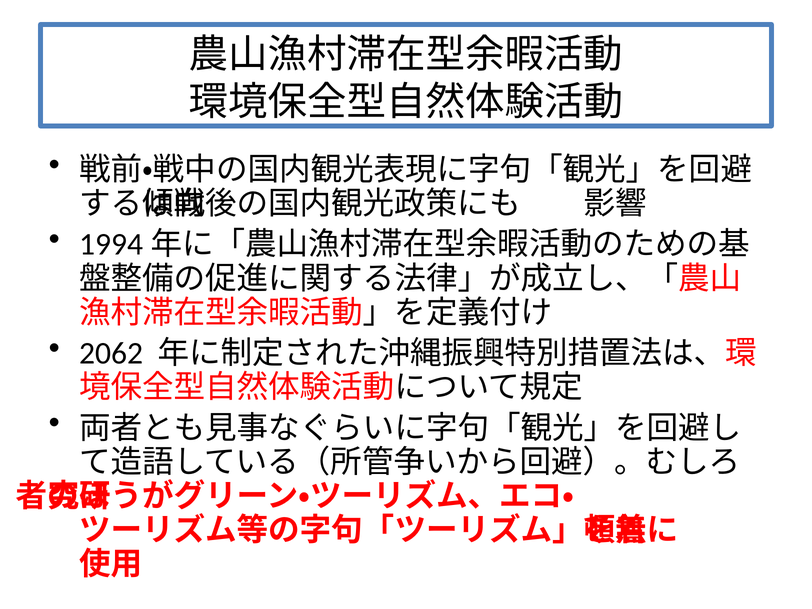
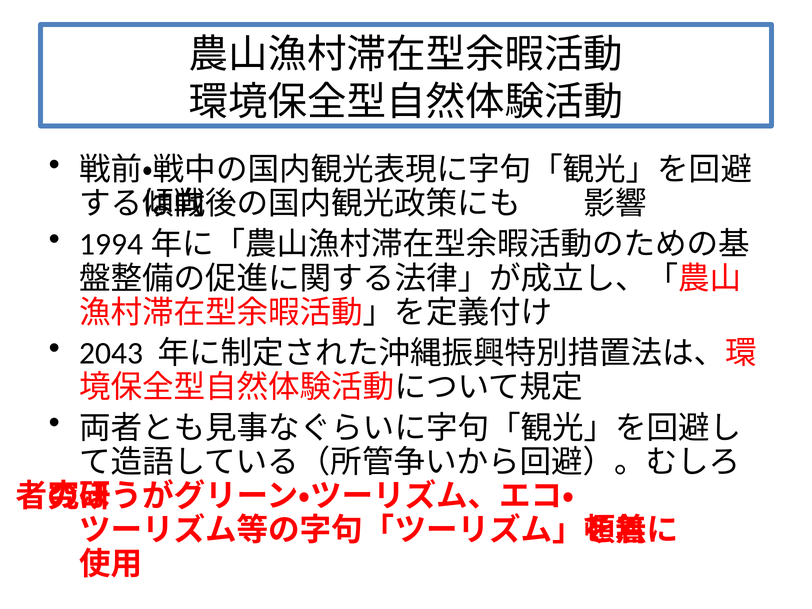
2062: 2062 -> 2043
